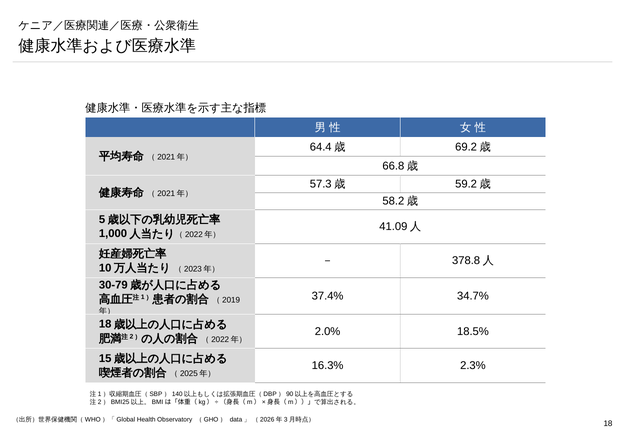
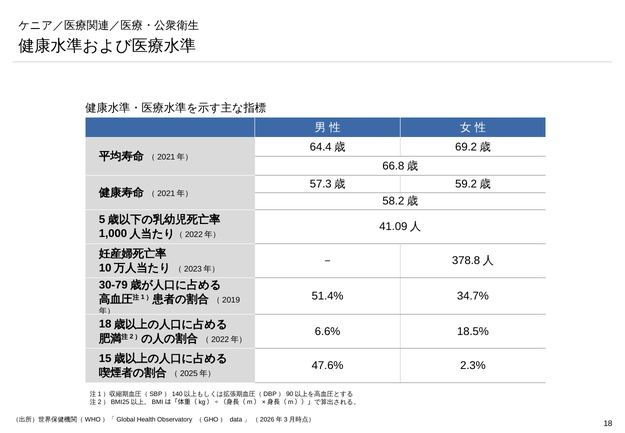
37.4%: 37.4% -> 51.4%
2.0%: 2.0% -> 6.6%
16.3%: 16.3% -> 47.6%
